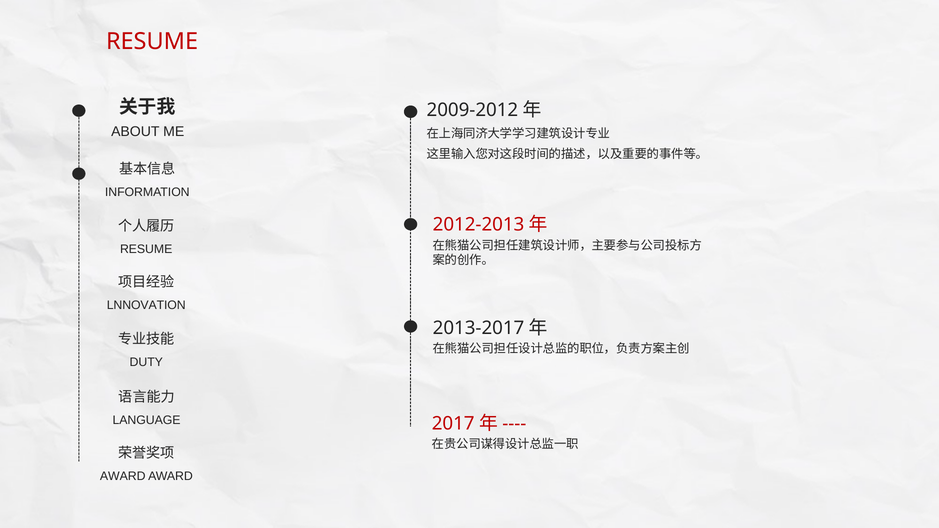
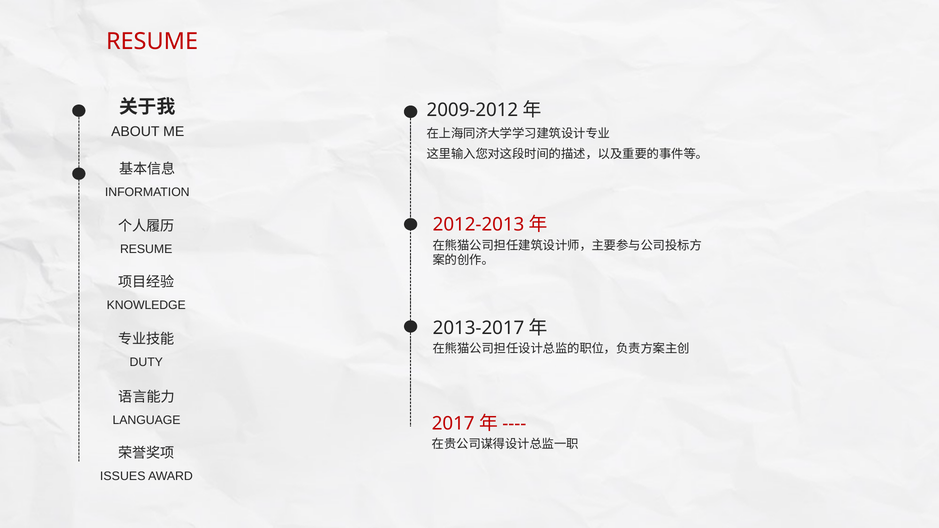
LNNOVATION: LNNOVATION -> KNOWLEDGE
AWARD at (123, 476): AWARD -> ISSUES
